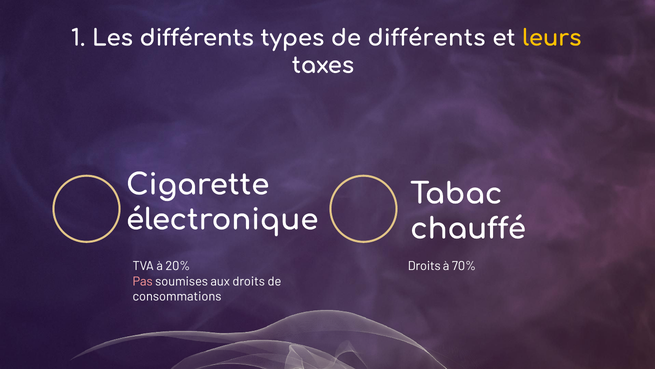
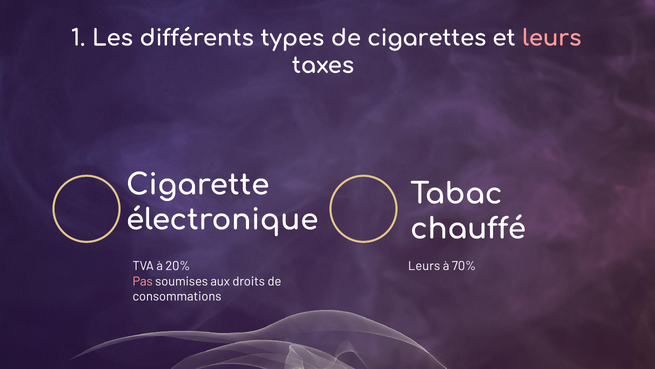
de différents: différents -> cigarettes
leurs at (552, 38) colour: yellow -> pink
Droits at (424, 266): Droits -> Leurs
